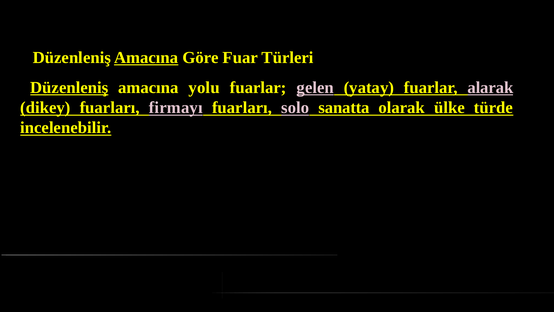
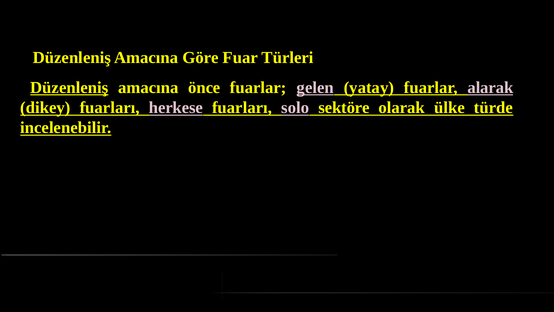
Amacına at (146, 57) underline: present -> none
yolu: yolu -> önce
firmayı: firmayı -> herkese
sanatta: sanatta -> sektöre
